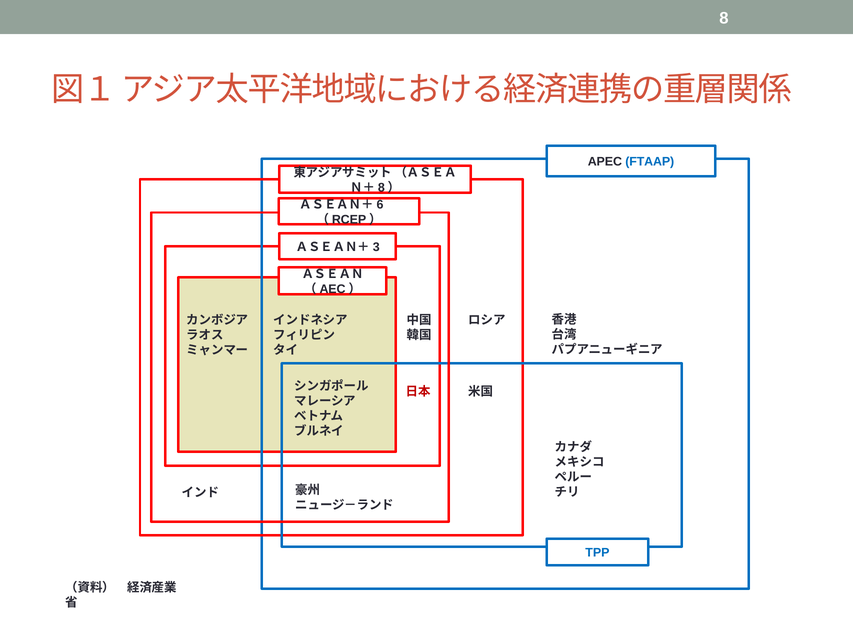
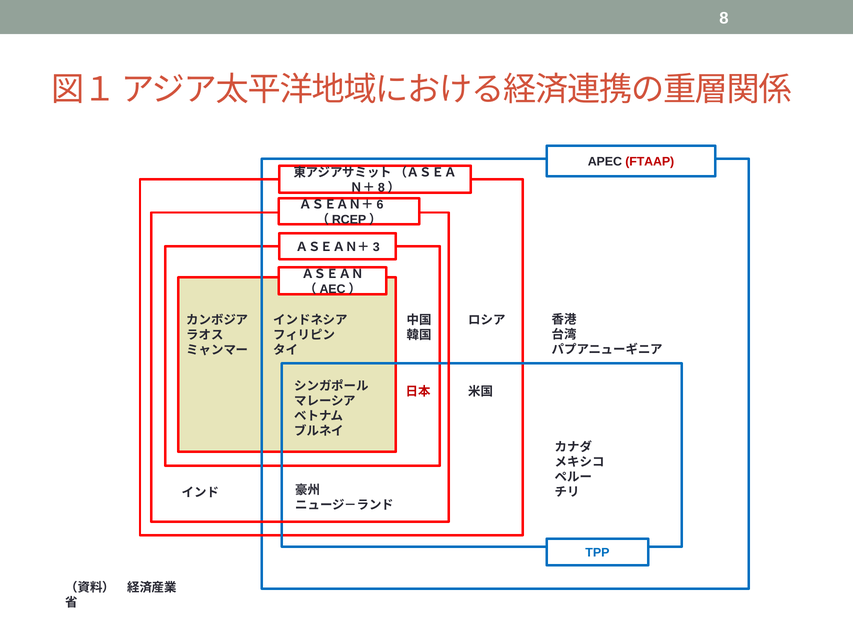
FTAAP colour: blue -> red
